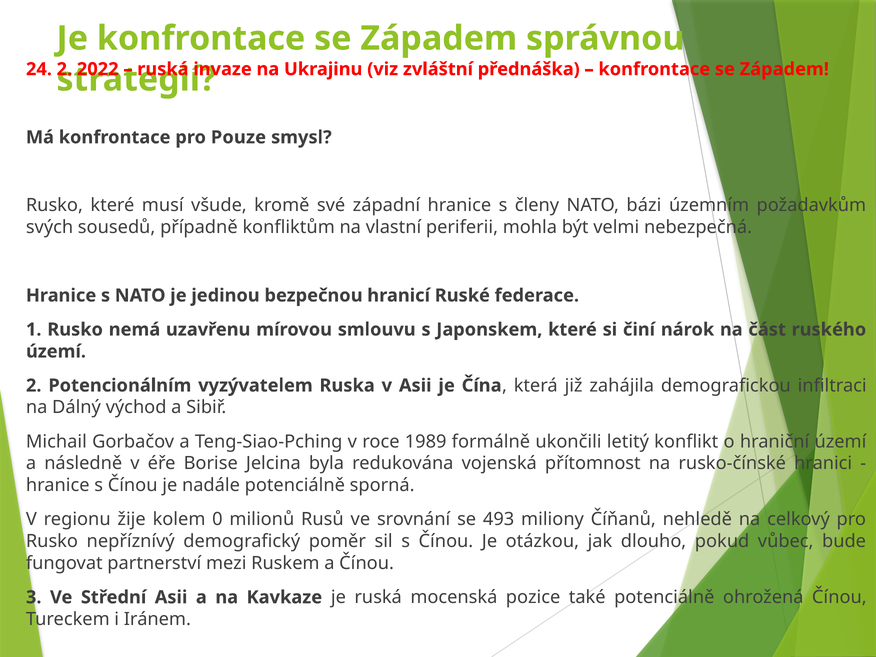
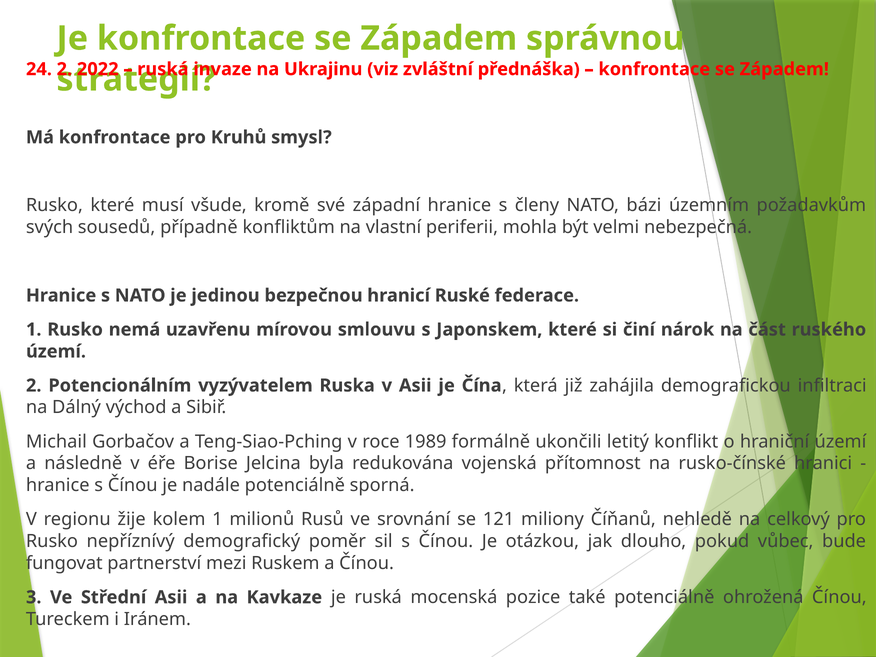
Pouze: Pouze -> Kruhů
kolem 0: 0 -> 1
493: 493 -> 121
